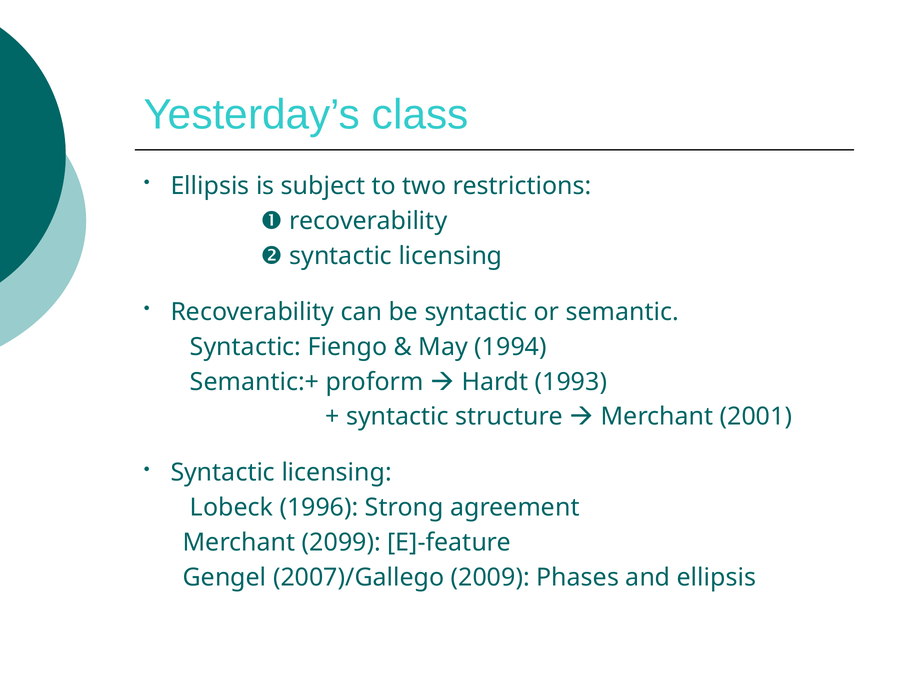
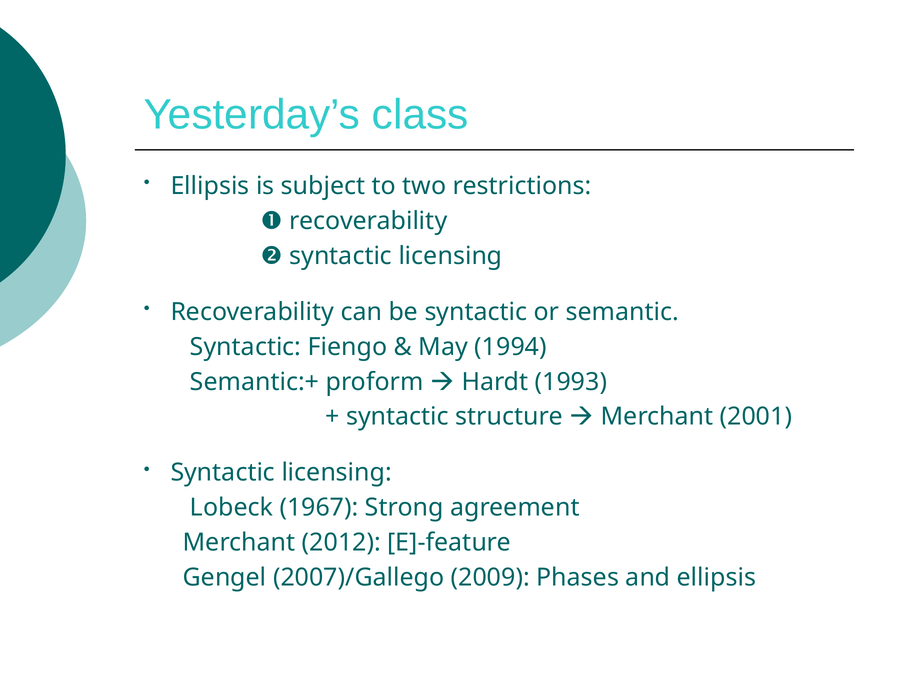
1996: 1996 -> 1967
2099: 2099 -> 2012
